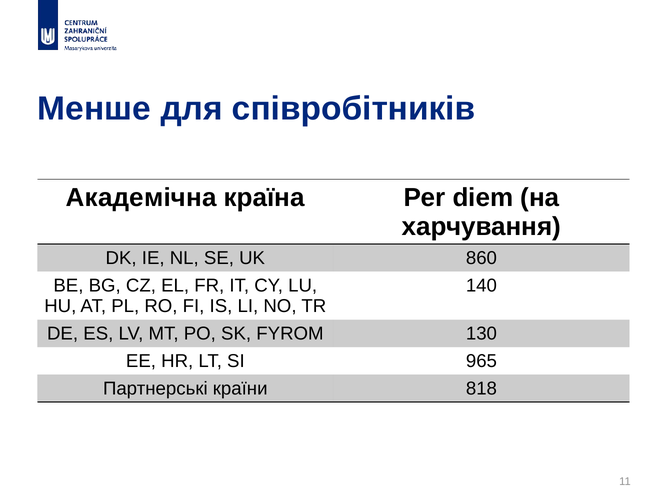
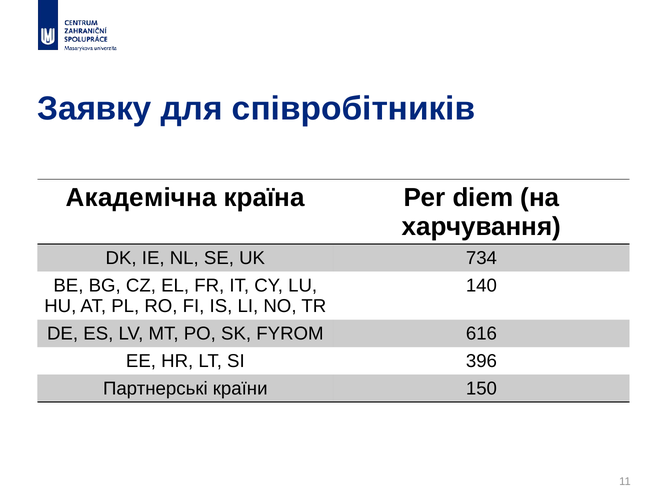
Менше: Менше -> Заявку
860: 860 -> 734
130: 130 -> 616
965: 965 -> 396
818: 818 -> 150
